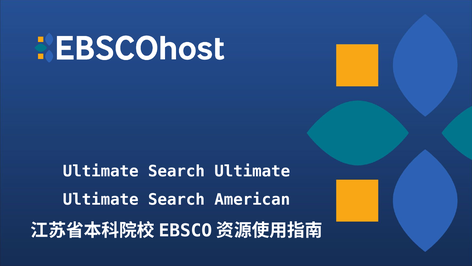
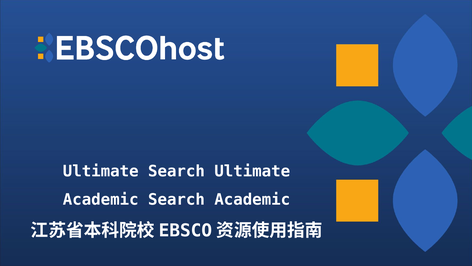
Ultimate at (101, 199): Ultimate -> Academic
Search American: American -> Academic
